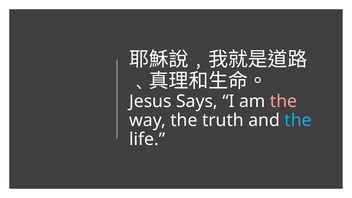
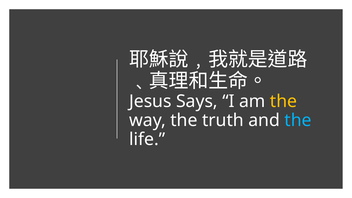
the at (284, 101) colour: pink -> yellow
